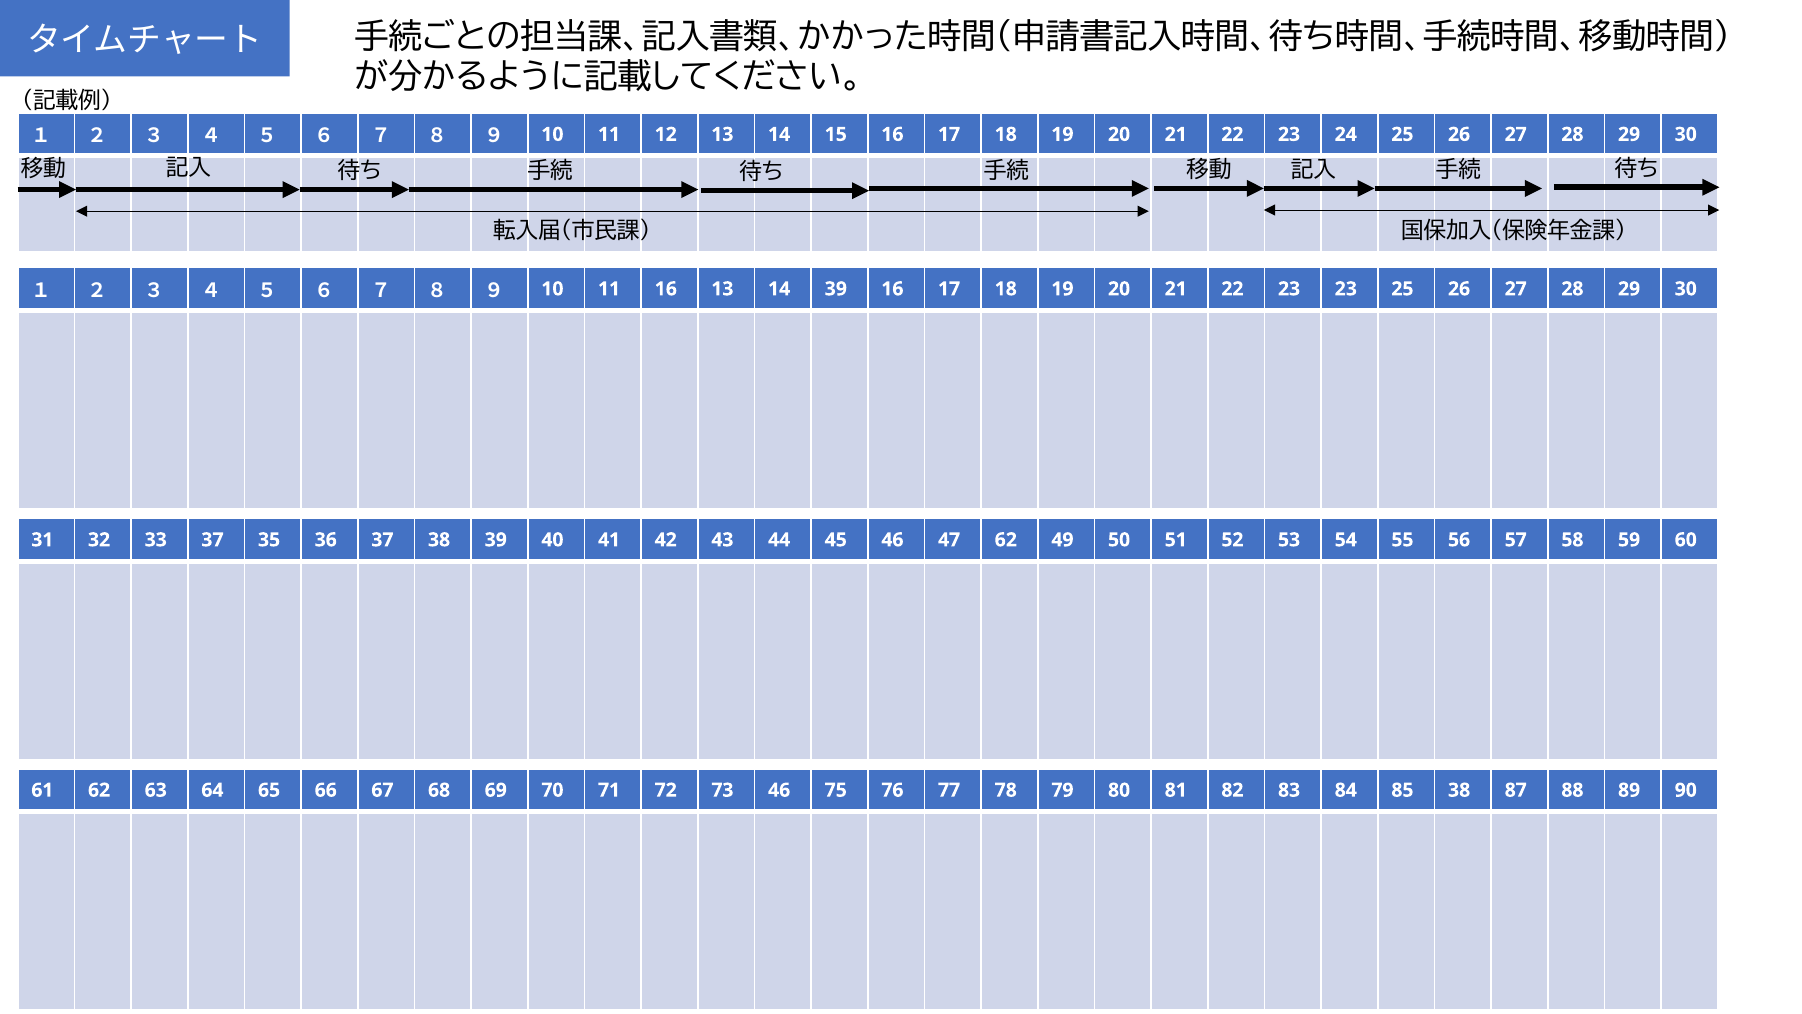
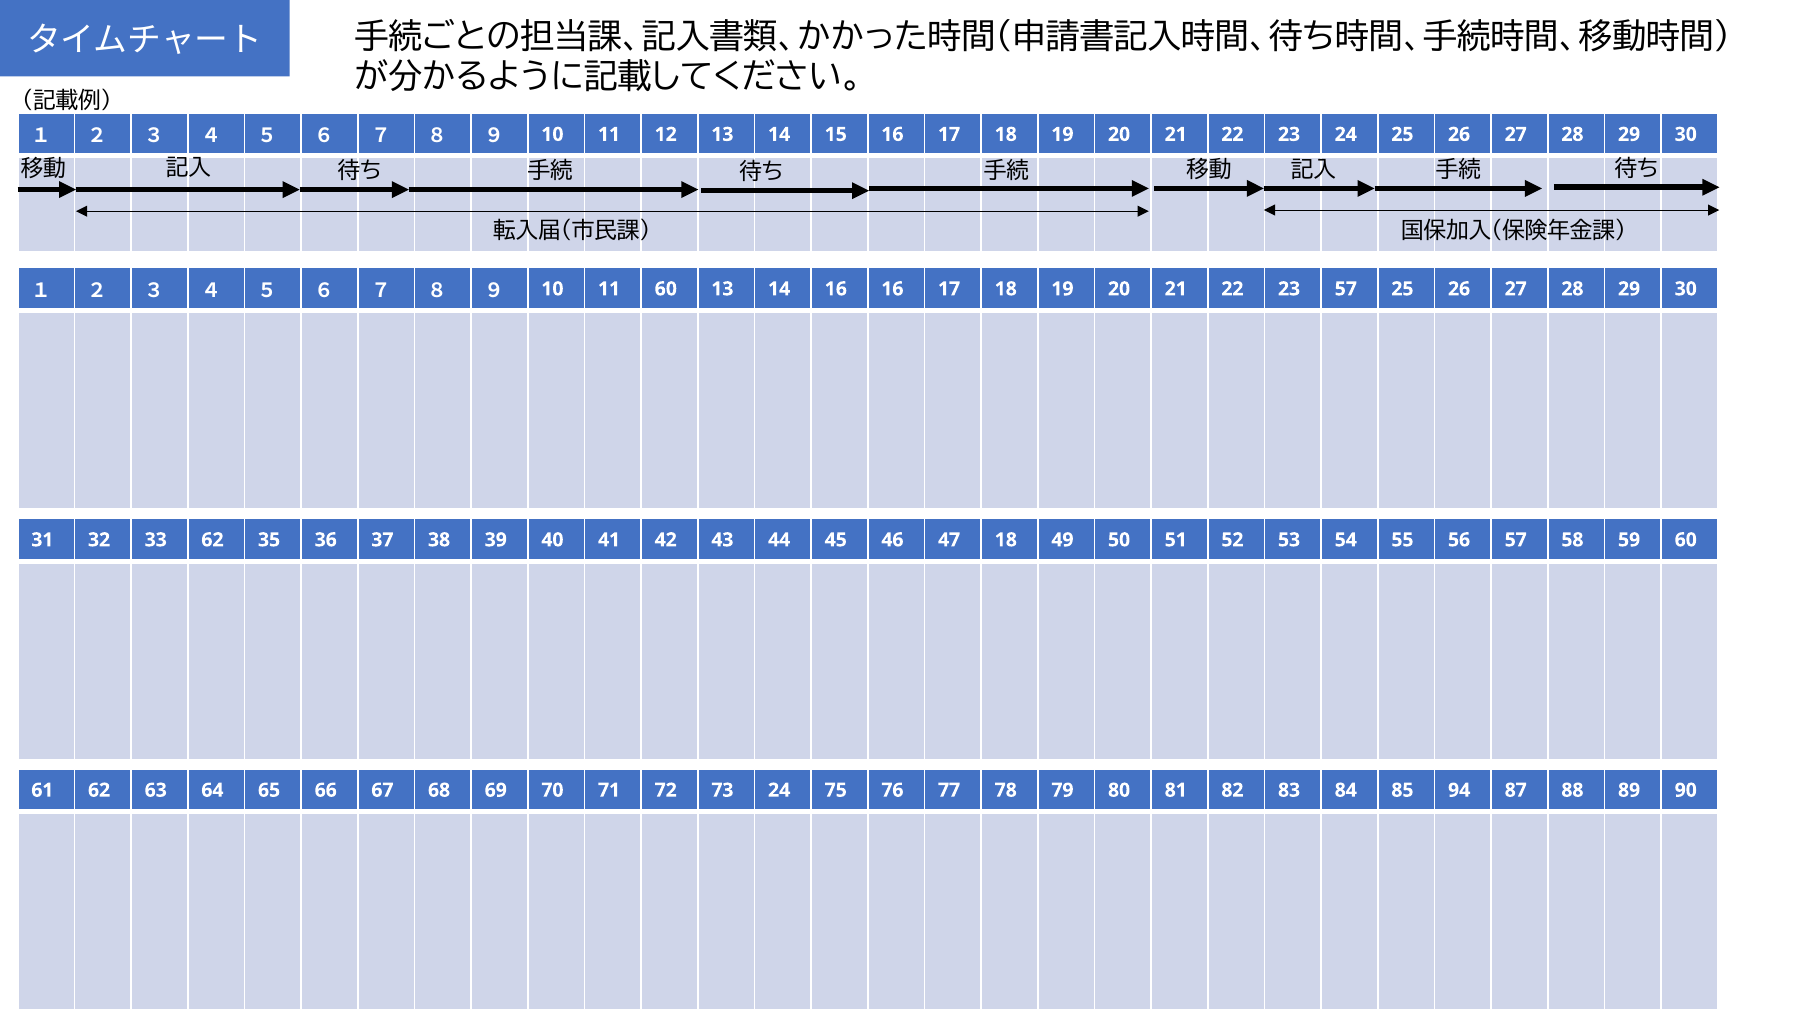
11 16: 16 -> 60
14 39: 39 -> 16
23 23: 23 -> 57
33 37: 37 -> 62
47 62: 62 -> 18
73 46: 46 -> 24
85 38: 38 -> 94
